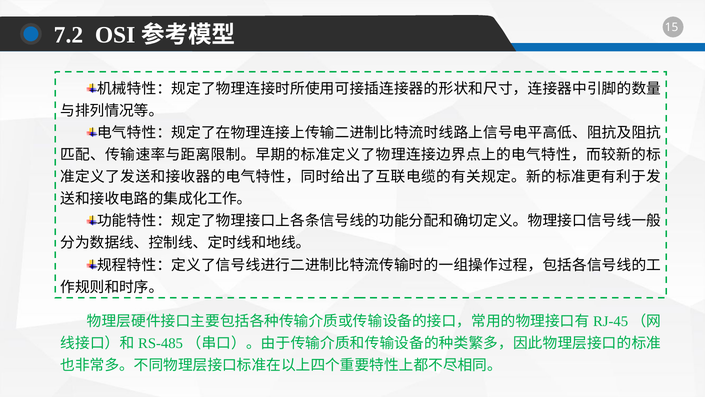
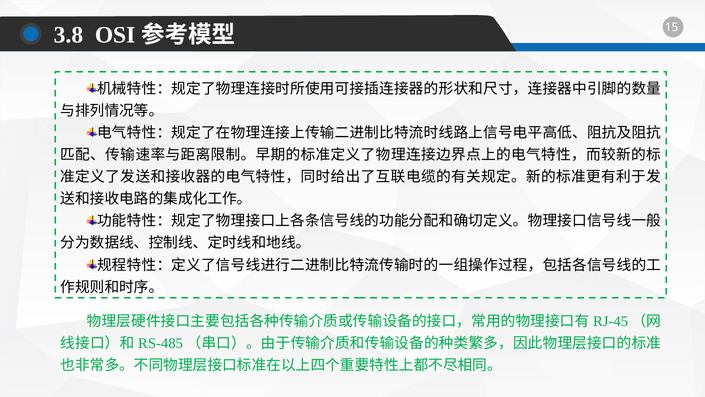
7.2: 7.2 -> 3.8
